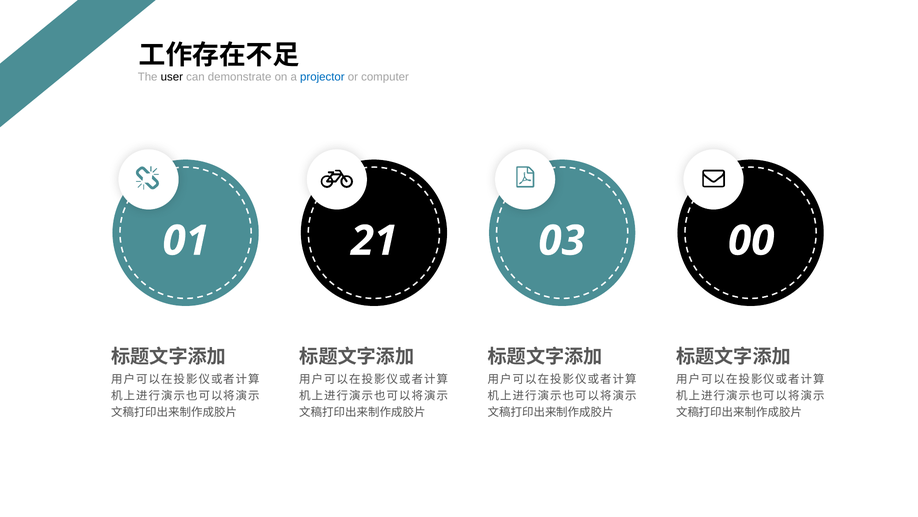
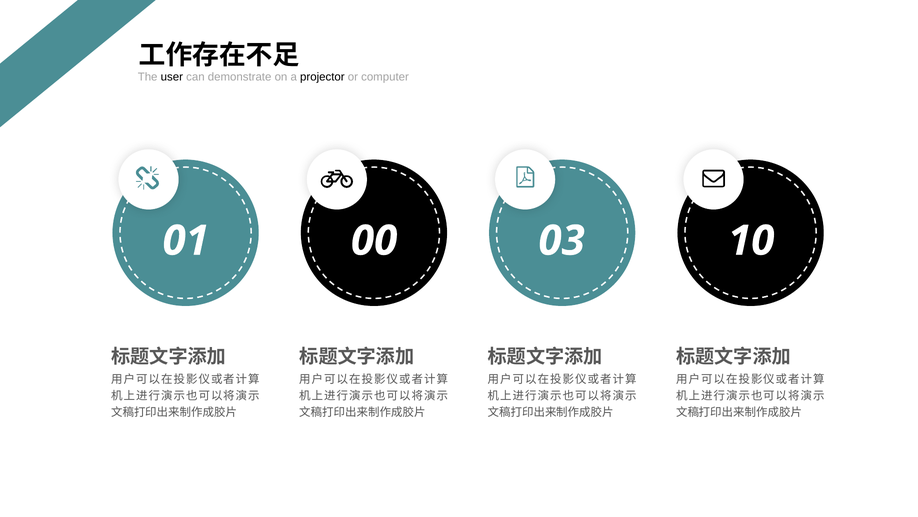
projector colour: blue -> black
21: 21 -> 00
00: 00 -> 10
